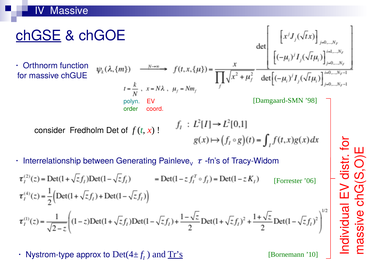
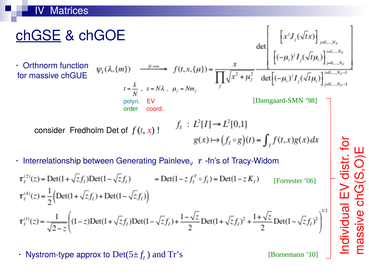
IV Massive: Massive -> Matrices
Det(4±: Det(4± -> Det(5±
Tr’s underline: present -> none
